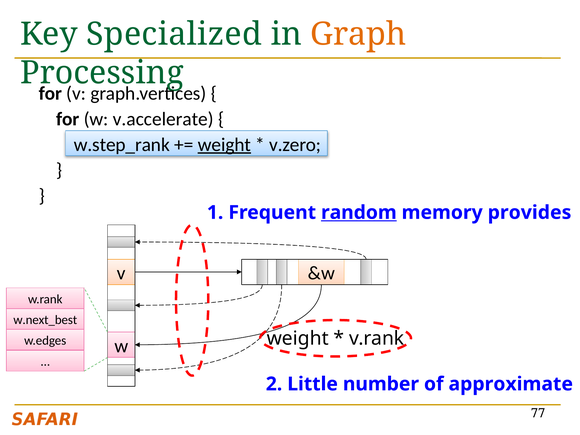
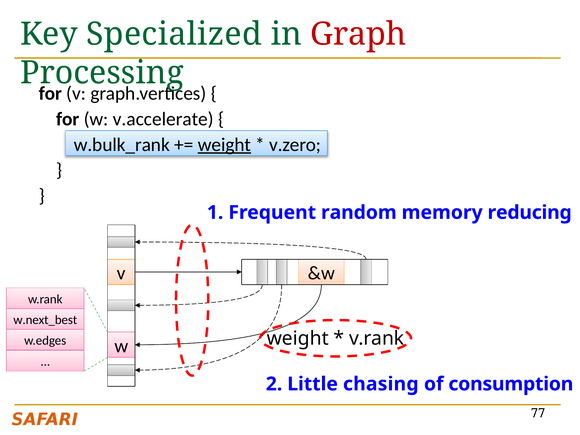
Graph colour: orange -> red
w.step_rank: w.step_rank -> w.bulk_rank
random underline: present -> none
provides: provides -> reducing
number: number -> chasing
approximate: approximate -> consumption
